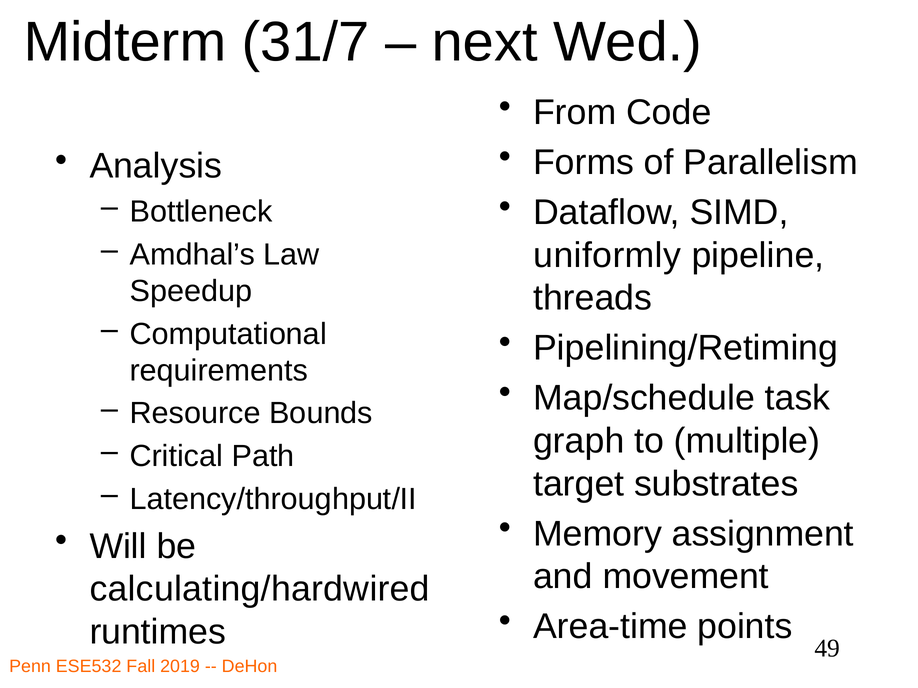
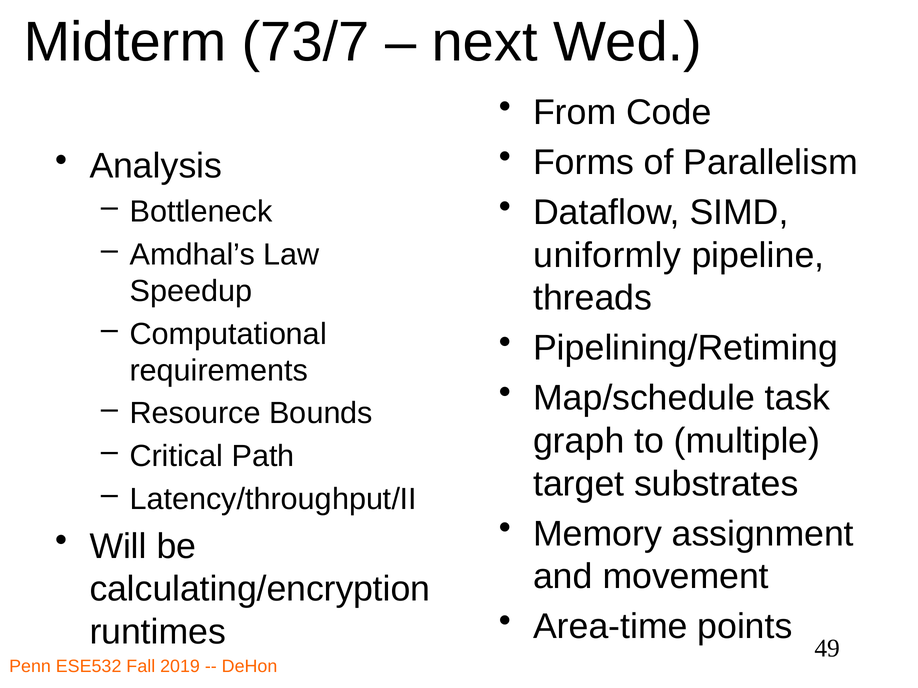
31/7: 31/7 -> 73/7
calculating/hardwired: calculating/hardwired -> calculating/encryption
